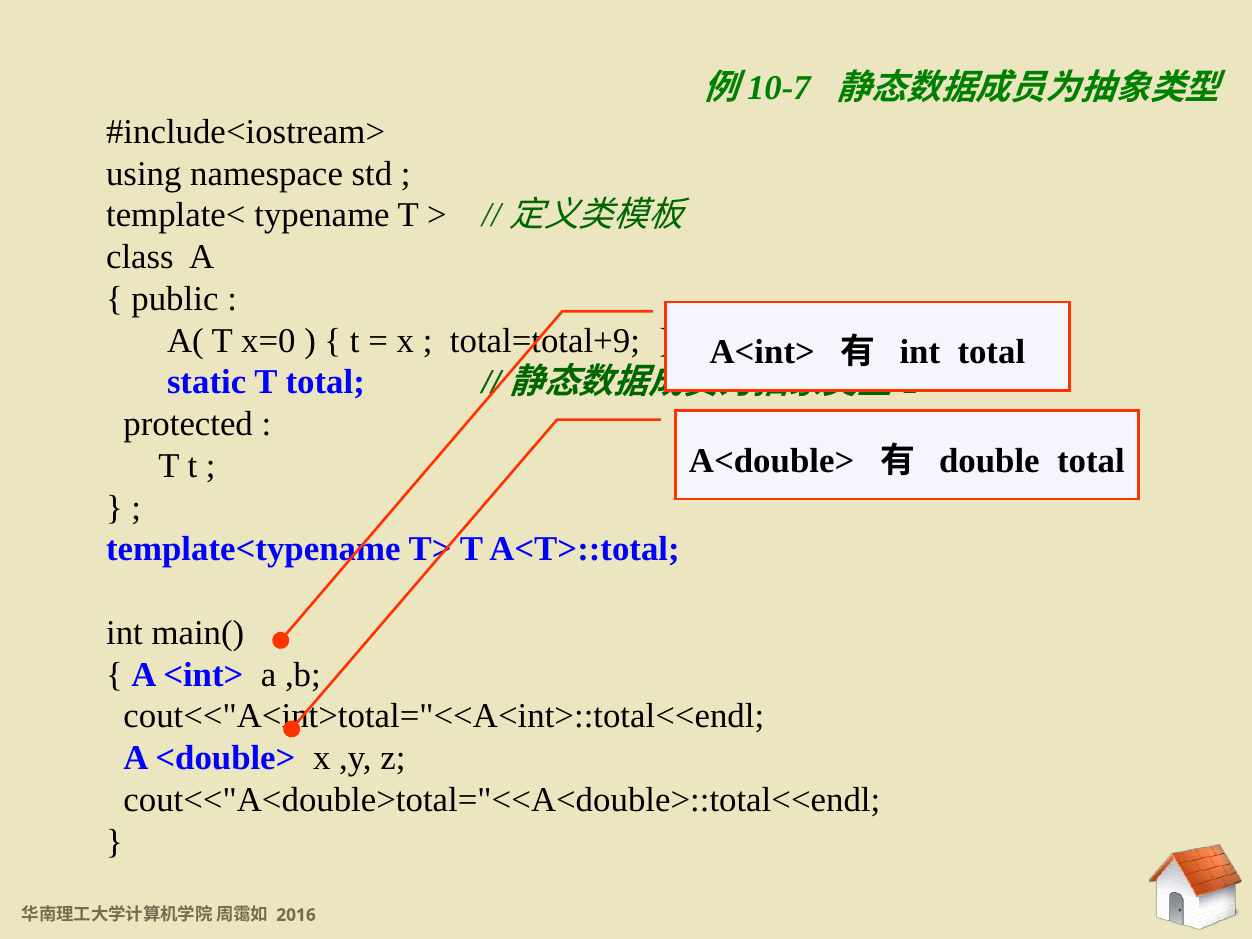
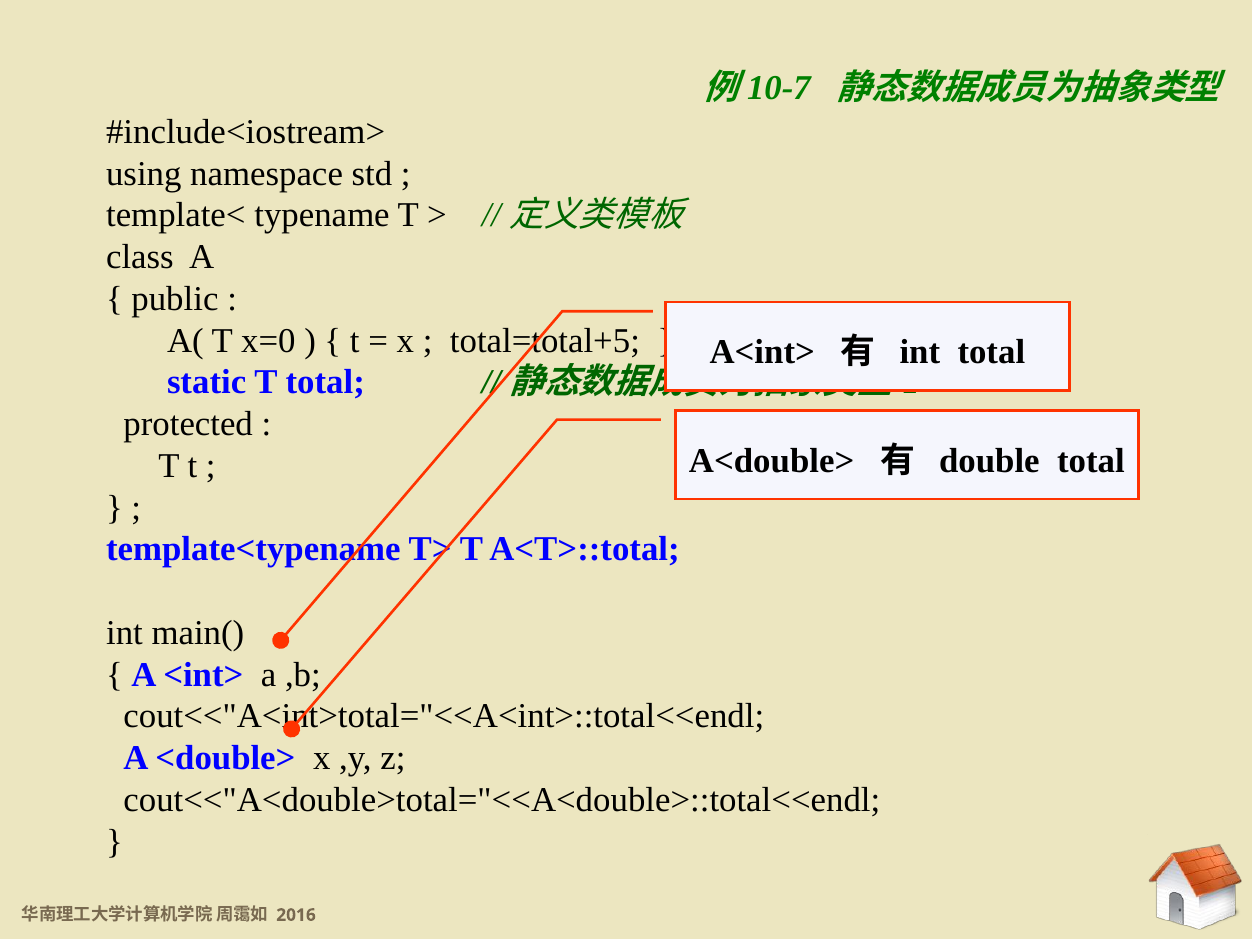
total=total+9: total=total+9 -> total=total+5
